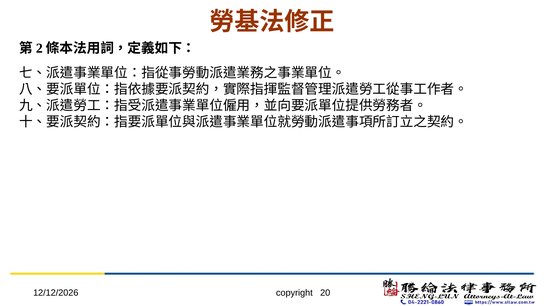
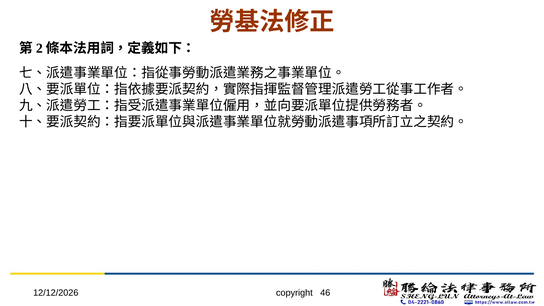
20: 20 -> 46
